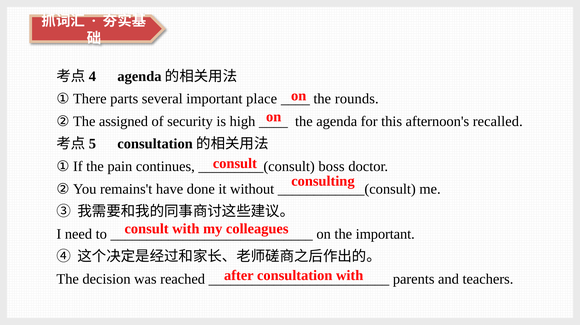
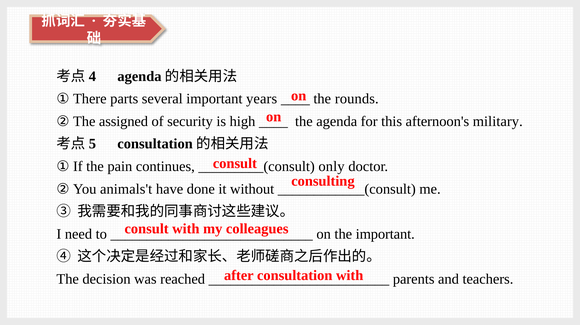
place: place -> years
recalled: recalled -> military
boss: boss -> only
remains't: remains't -> animals't
